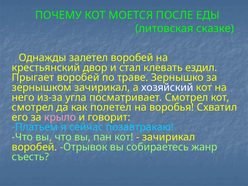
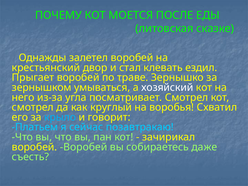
зернышком зачирикал: зачирикал -> умываться
полетел: полетел -> круглый
крыло colour: pink -> light blue
воробей Отрывок: Отрывок -> Воробей
жанр: жанр -> даже
